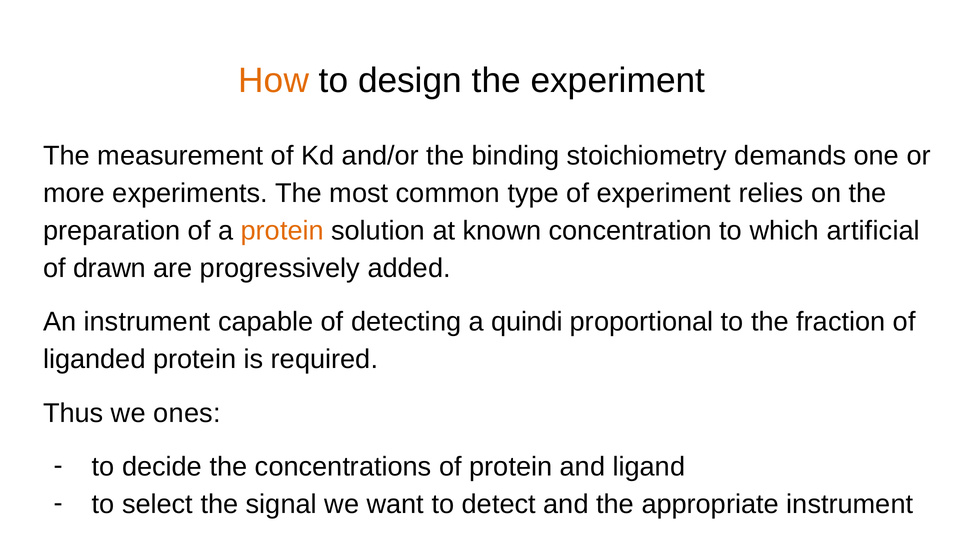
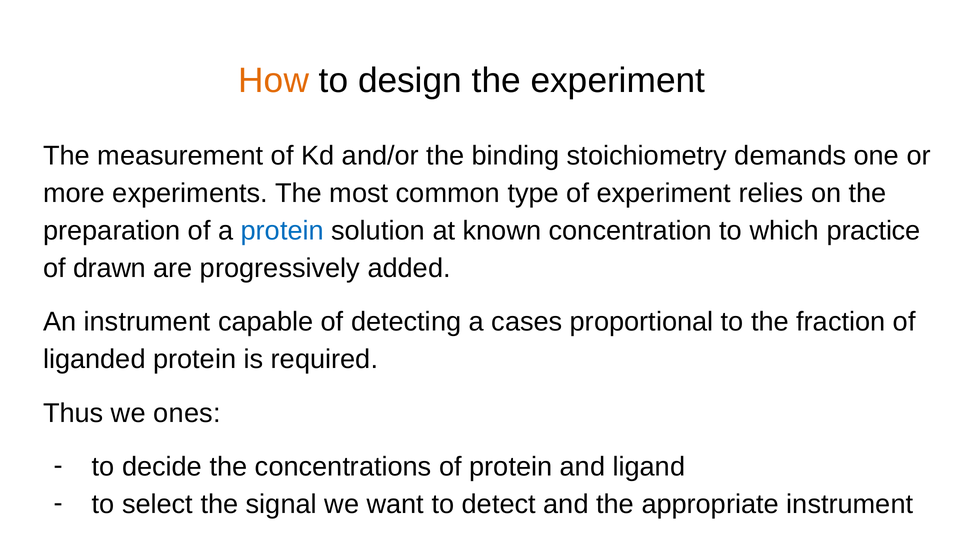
protein at (282, 231) colour: orange -> blue
artificial: artificial -> practice
quindi: quindi -> cases
